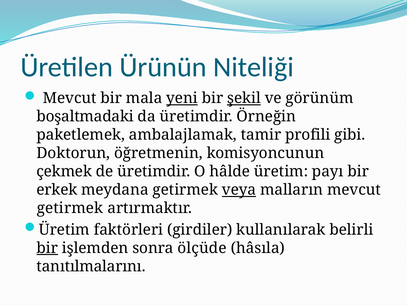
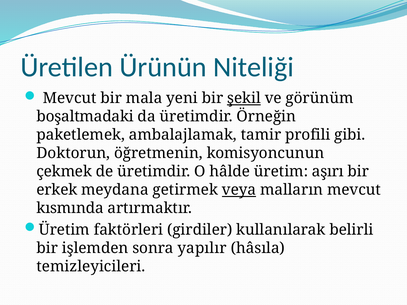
yeni underline: present -> none
payı: payı -> aşırı
getirmek at (70, 208): getirmek -> kısmında
bir at (47, 248) underline: present -> none
ölçüde: ölçüde -> yapılır
tanıtılmalarını: tanıtılmalarını -> temizleyicileri
